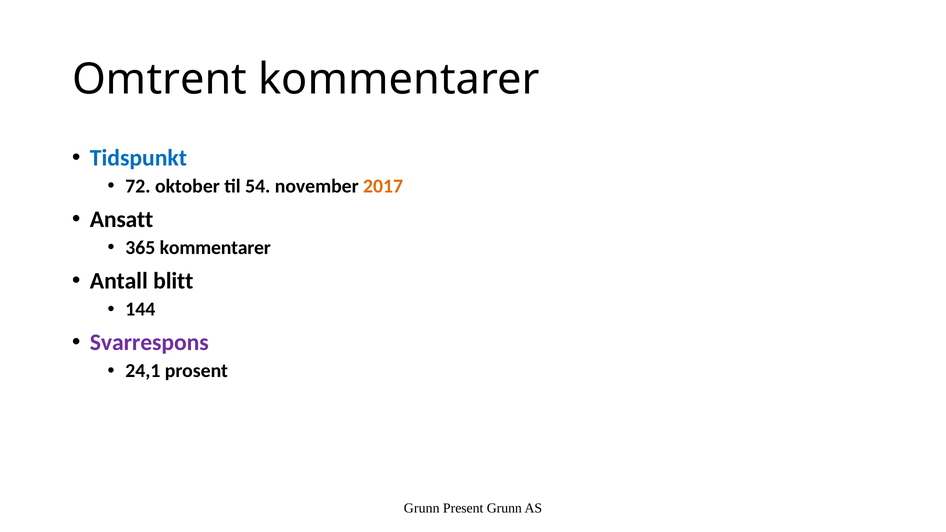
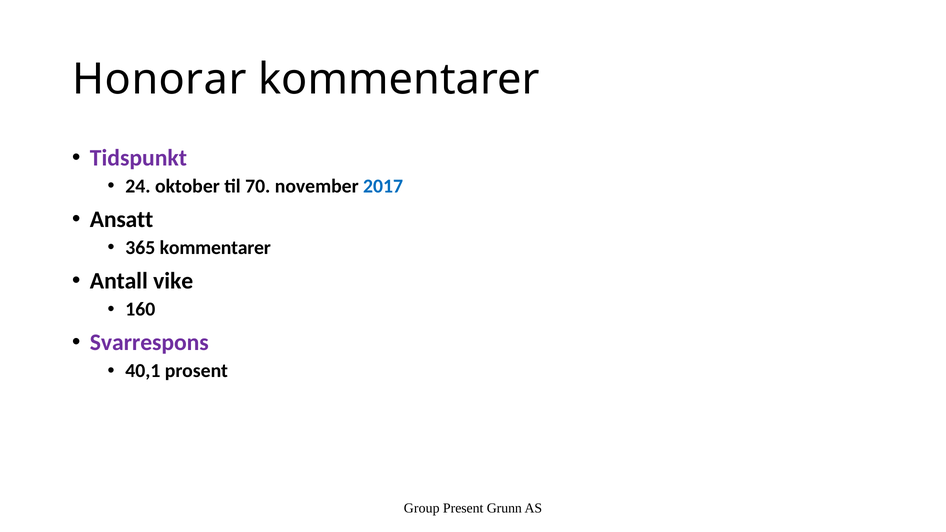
Omtrent: Omtrent -> Honorar
Tidspunkt colour: blue -> purple
72: 72 -> 24
54: 54 -> 70
2017 colour: orange -> blue
blitt: blitt -> vike
144: 144 -> 160
24,1: 24,1 -> 40,1
Grunn at (422, 508): Grunn -> Group
